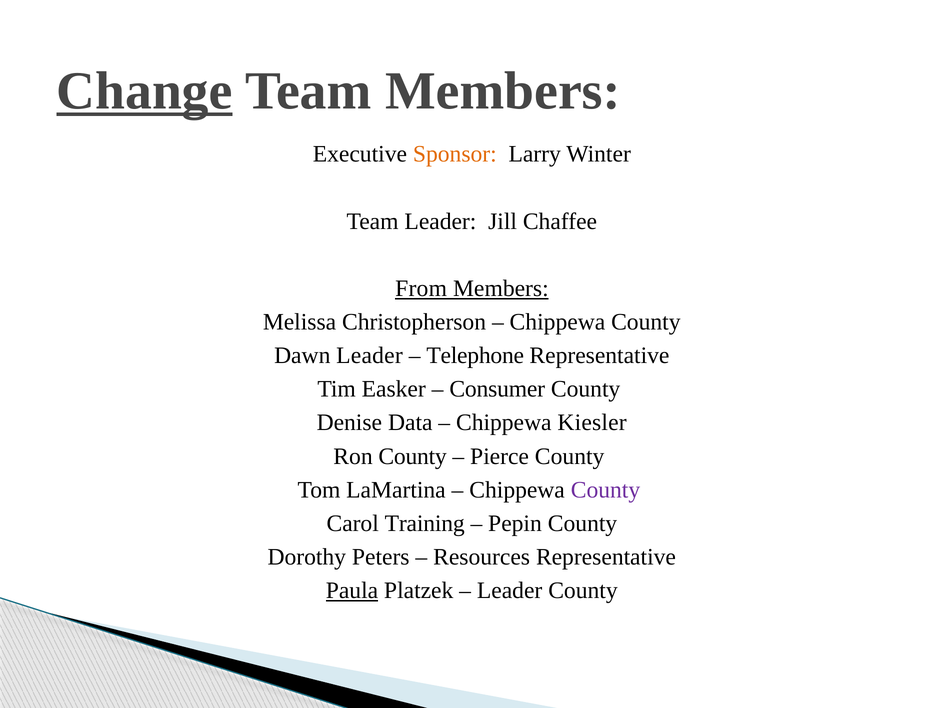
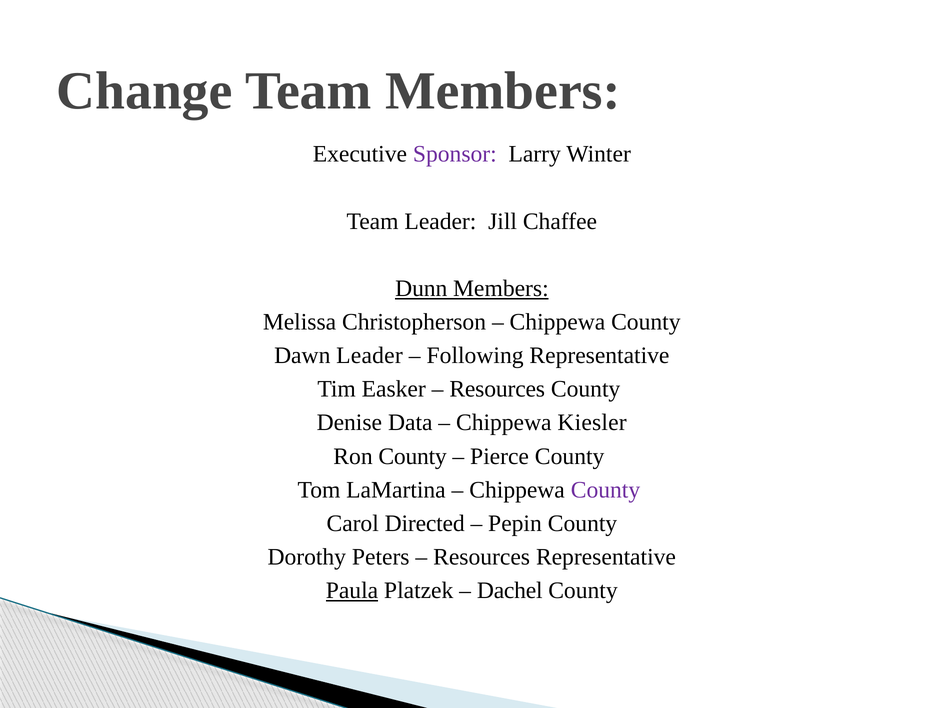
Change underline: present -> none
Sponsor colour: orange -> purple
From: From -> Dunn
Telephone: Telephone -> Following
Consumer at (497, 389): Consumer -> Resources
Training: Training -> Directed
Leader at (510, 590): Leader -> Dachel
